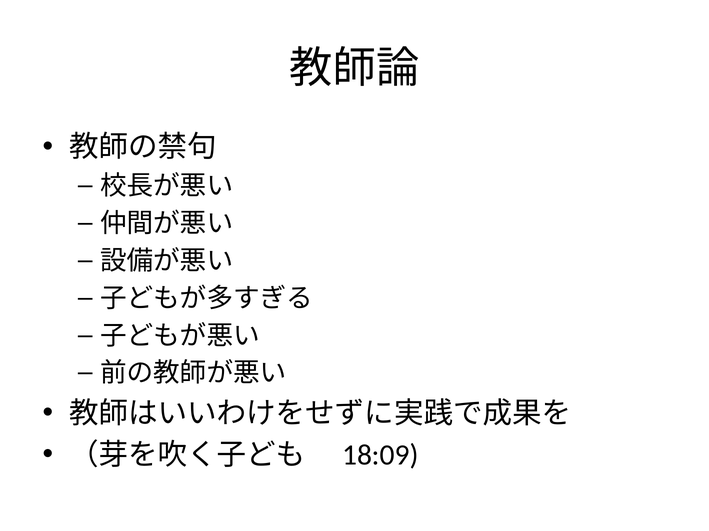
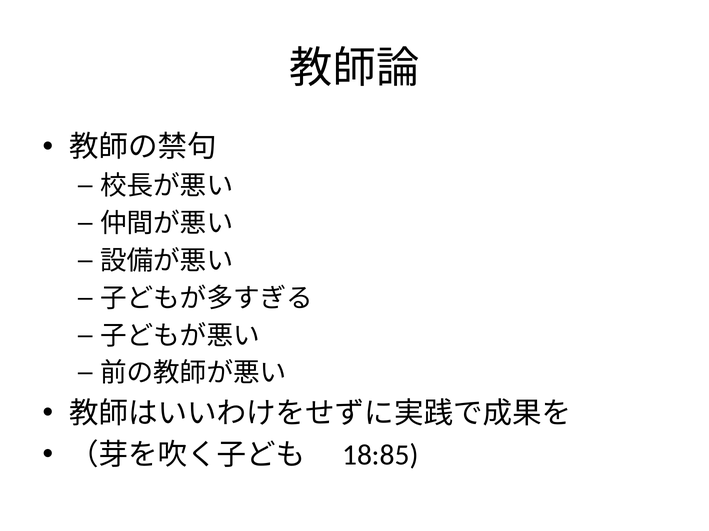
18:09: 18:09 -> 18:85
